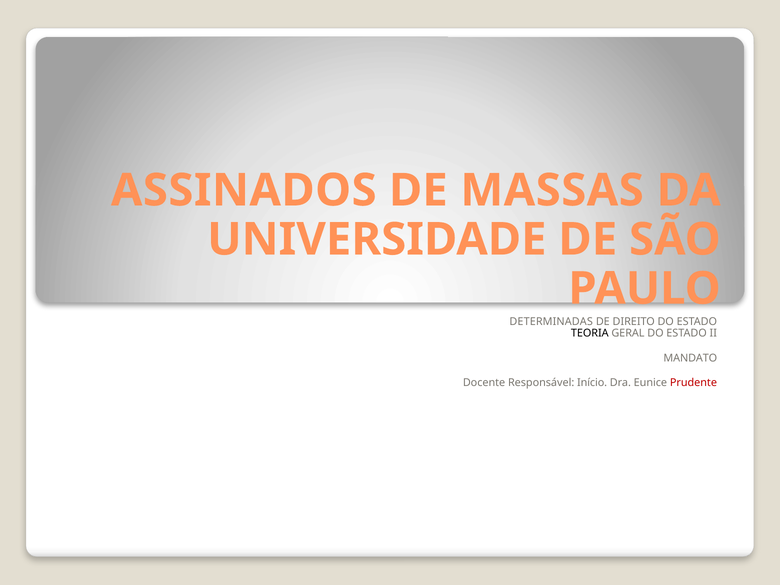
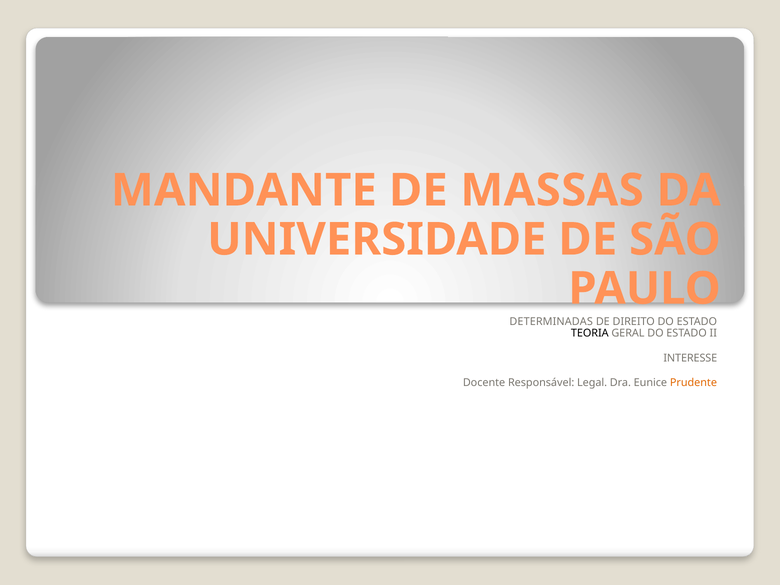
ASSINADOS: ASSINADOS -> MANDANTE
MANDATO: MANDATO -> INTERESSE
Início: Início -> Legal
Prudente colour: red -> orange
